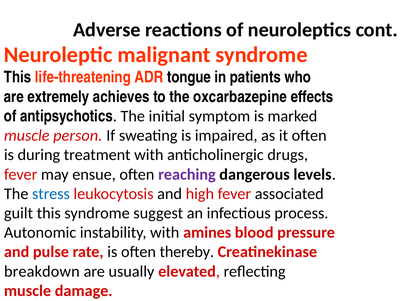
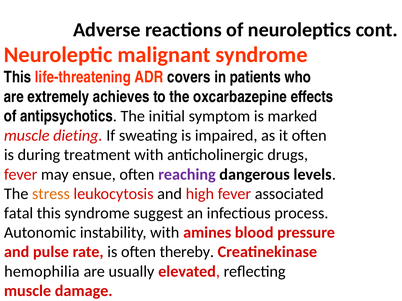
tongue: tongue -> covers
person: person -> dieting
stress colour: blue -> orange
guilt: guilt -> fatal
breakdown: breakdown -> hemophilia
